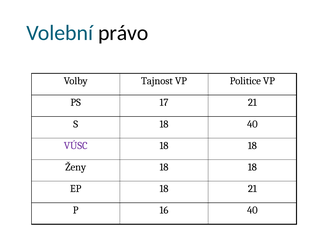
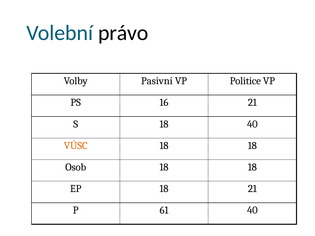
Tajnost: Tajnost -> Pasivní
17: 17 -> 16
VÚSC colour: purple -> orange
Ženy: Ženy -> Osob
16: 16 -> 61
